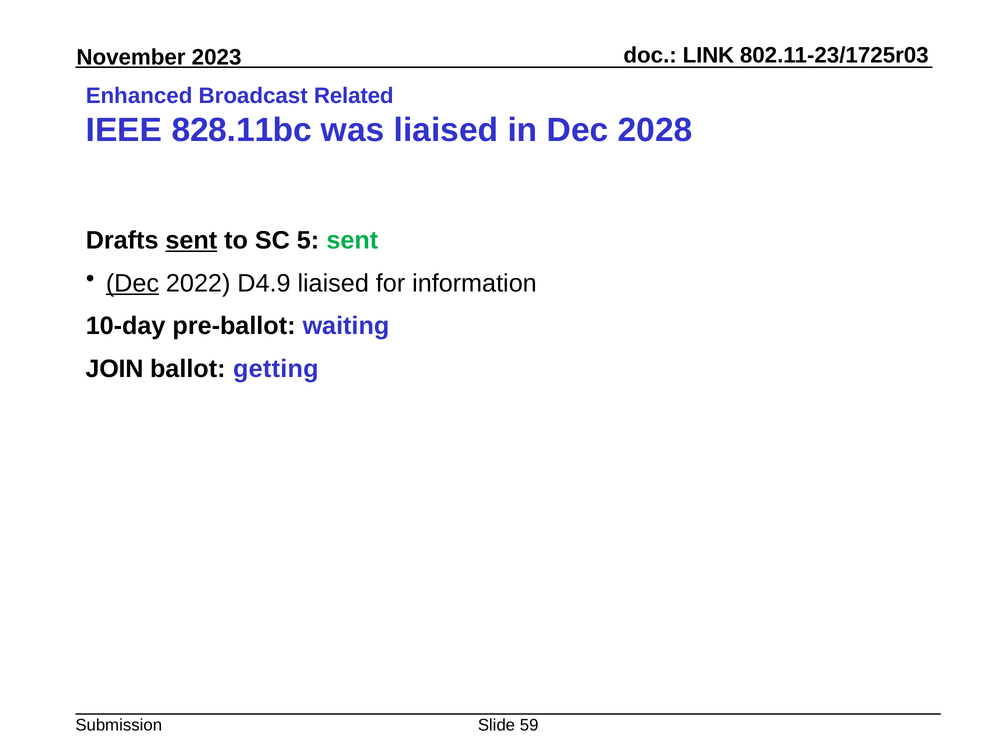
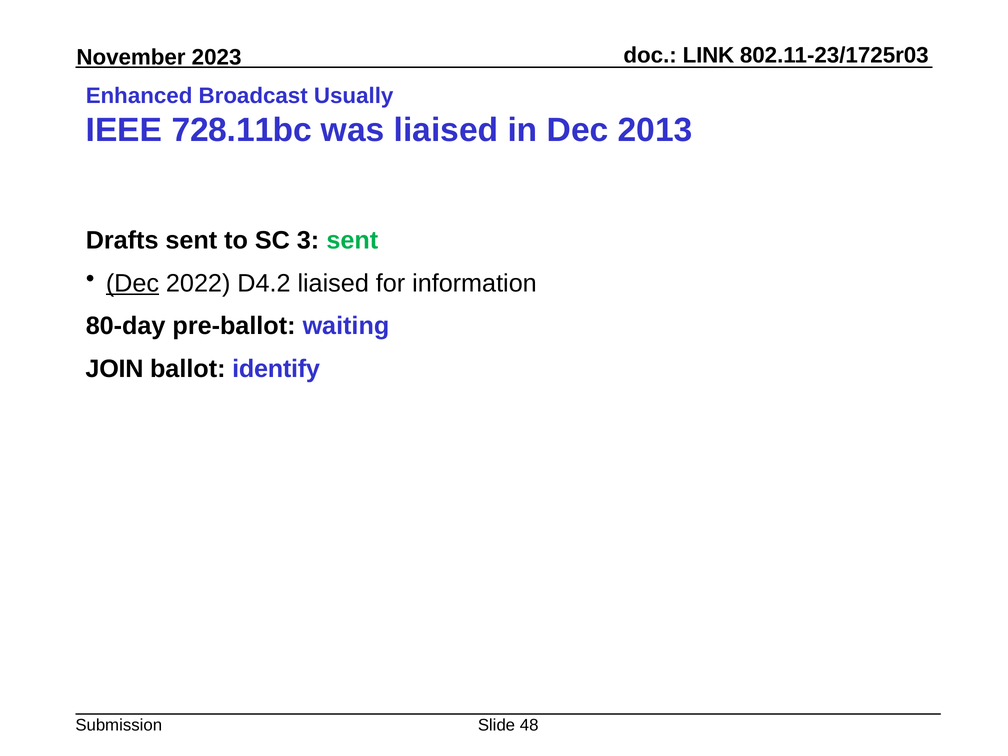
Related: Related -> Usually
828.11bc: 828.11bc -> 728.11bc
2028: 2028 -> 2013
sent at (191, 240) underline: present -> none
5: 5 -> 3
D4.9: D4.9 -> D4.2
10-day: 10-day -> 80-day
getting: getting -> identify
59: 59 -> 48
